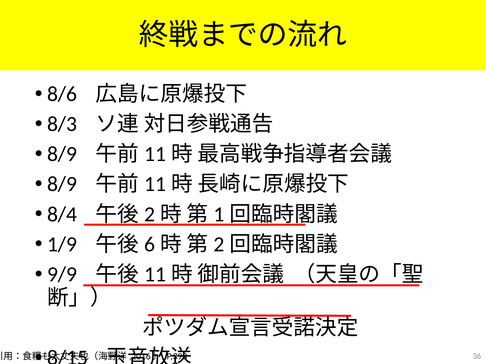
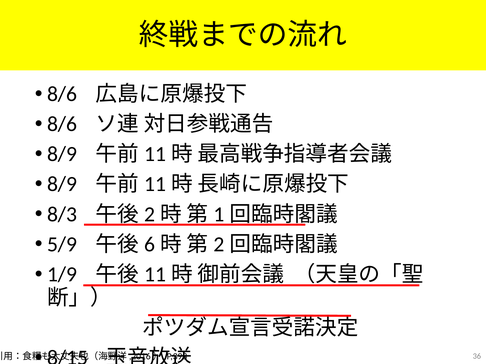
8/3 at (62, 124): 8/3 -> 8/6
8/4: 8/4 -> 8/3
1/9: 1/9 -> 5/9
9/9: 9/9 -> 1/9
